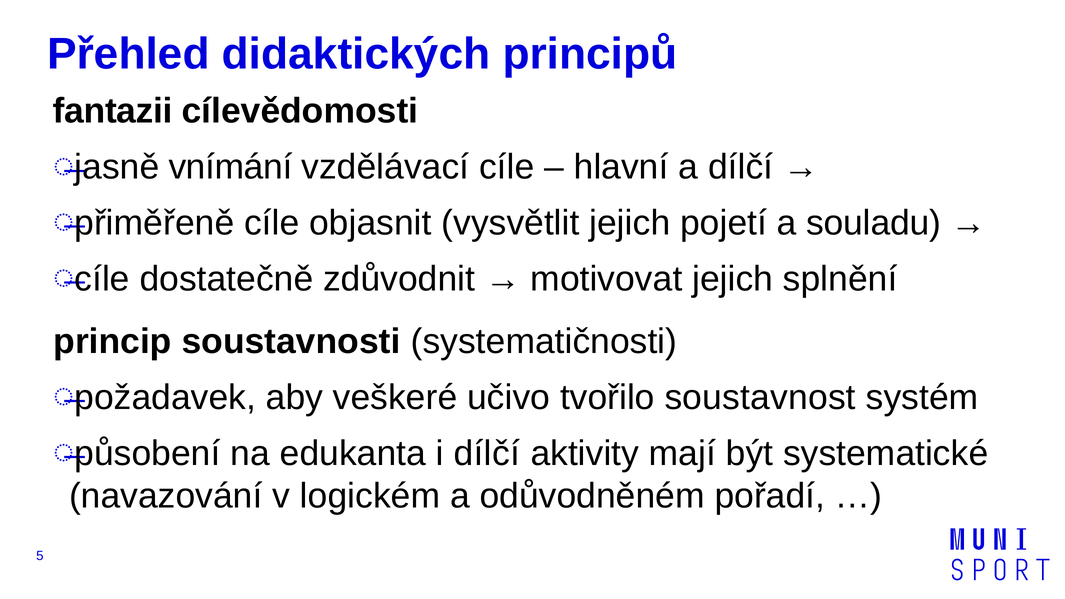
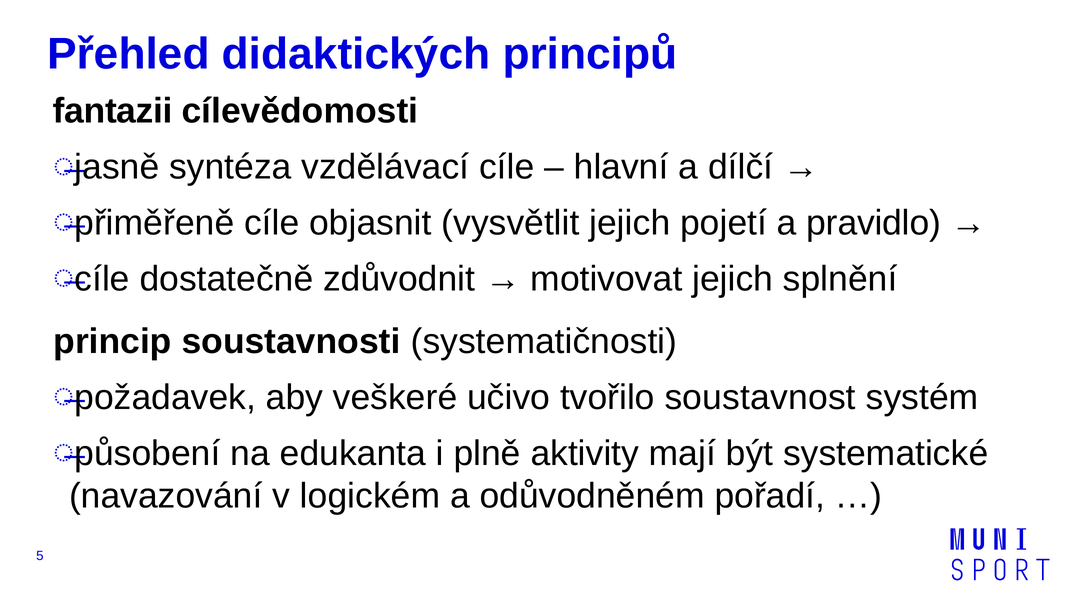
vnímání: vnímání -> syntéza
souladu: souladu -> pravidlo
i dílčí: dílčí -> plně
